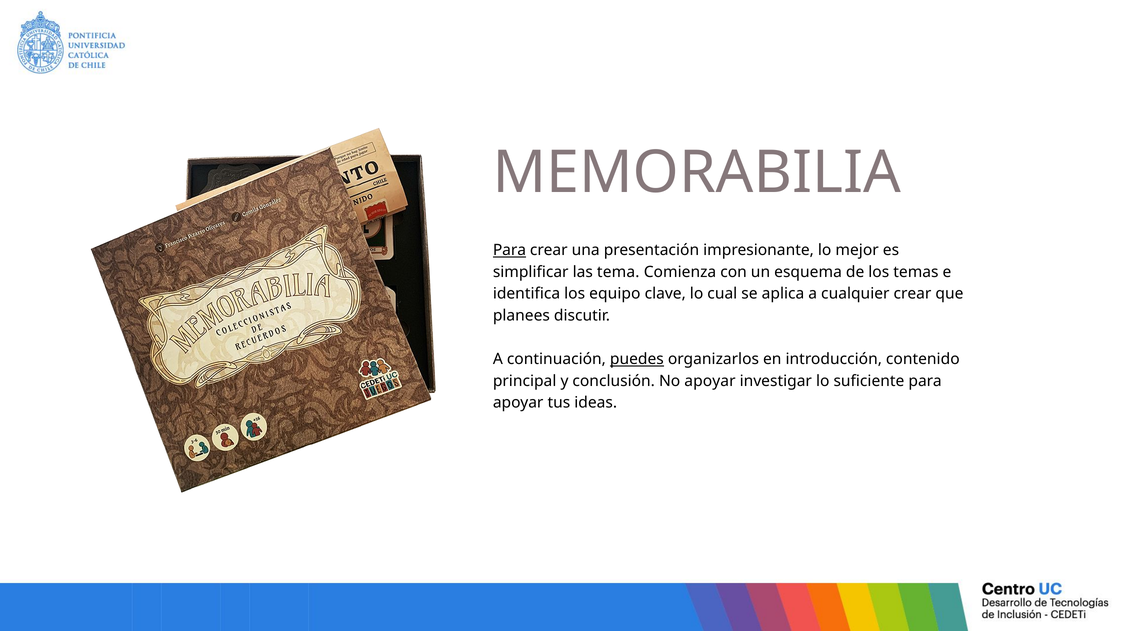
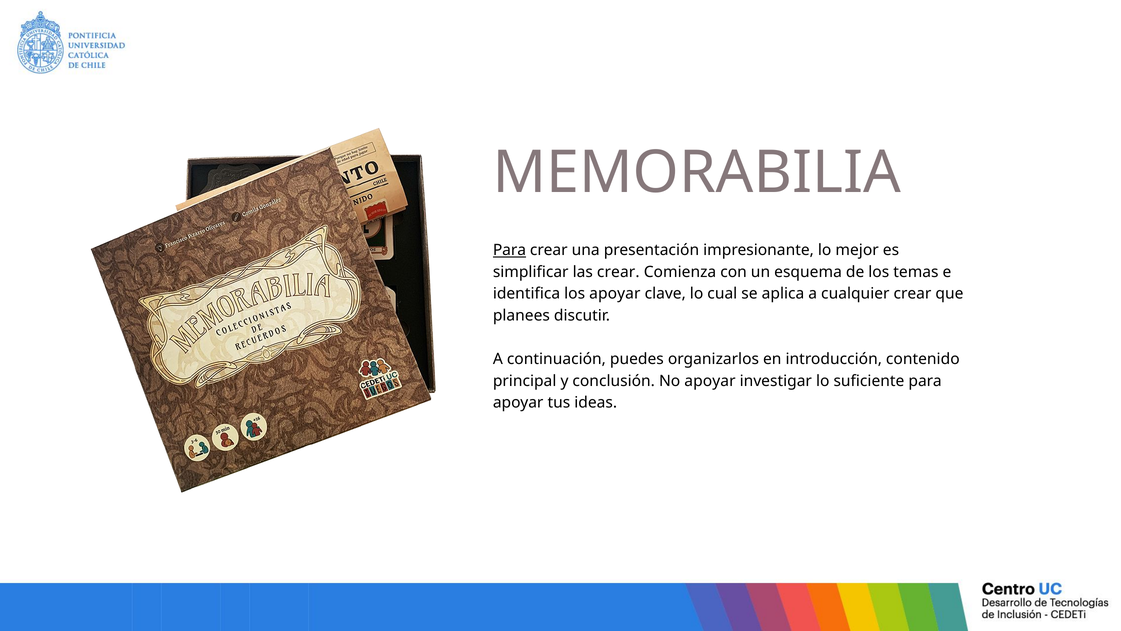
las tema: tema -> crear
los equipo: equipo -> apoyar
puedes underline: present -> none
